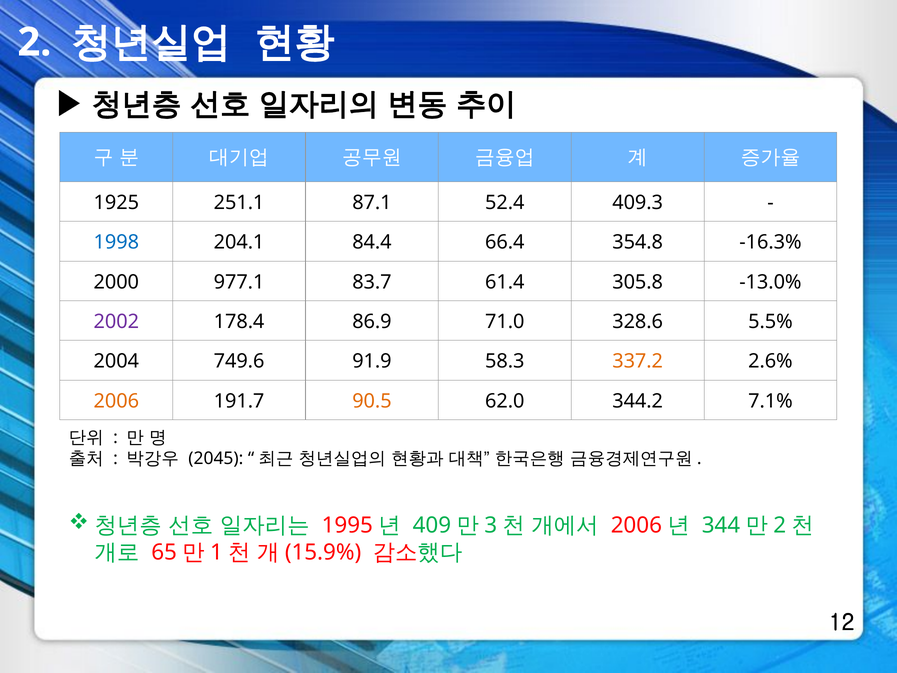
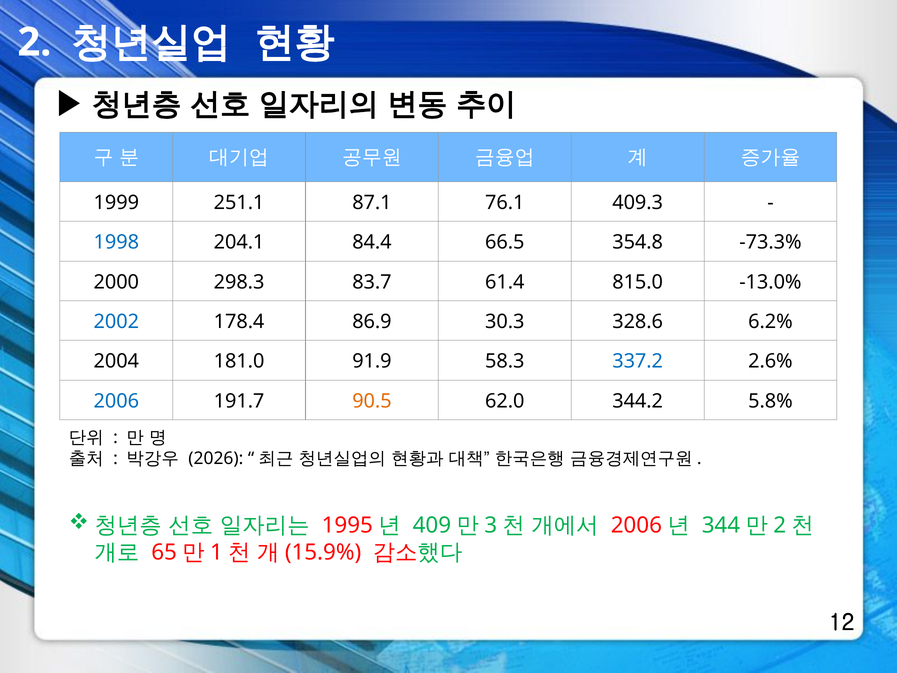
1925: 1925 -> 1999
52.4: 52.4 -> 76.1
66.4: 66.4 -> 66.5
-16.3%: -16.3% -> -73.3%
977.1: 977.1 -> 298.3
305.8: 305.8 -> 815.0
2002 colour: purple -> blue
71.0: 71.0 -> 30.3
5.5%: 5.5% -> 6.2%
749.6: 749.6 -> 181.0
337.2 colour: orange -> blue
2006 colour: orange -> blue
7.1%: 7.1% -> 5.8%
2045: 2045 -> 2026
